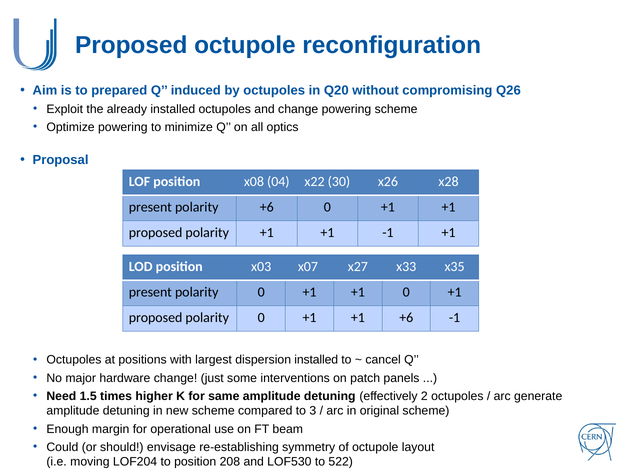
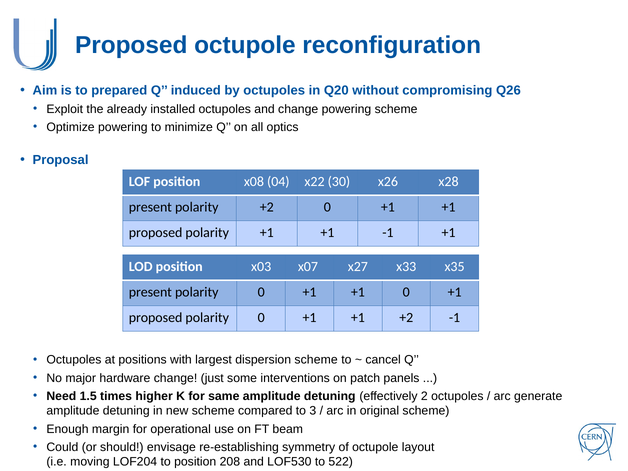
polarity +6: +6 -> +2
+1 +6: +6 -> +2
dispersion installed: installed -> scheme
